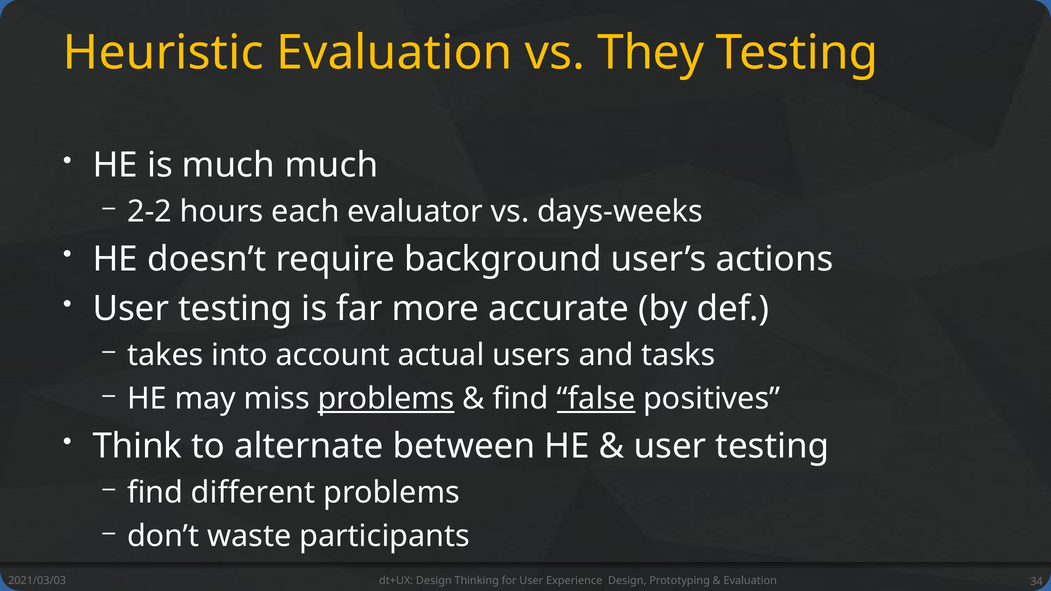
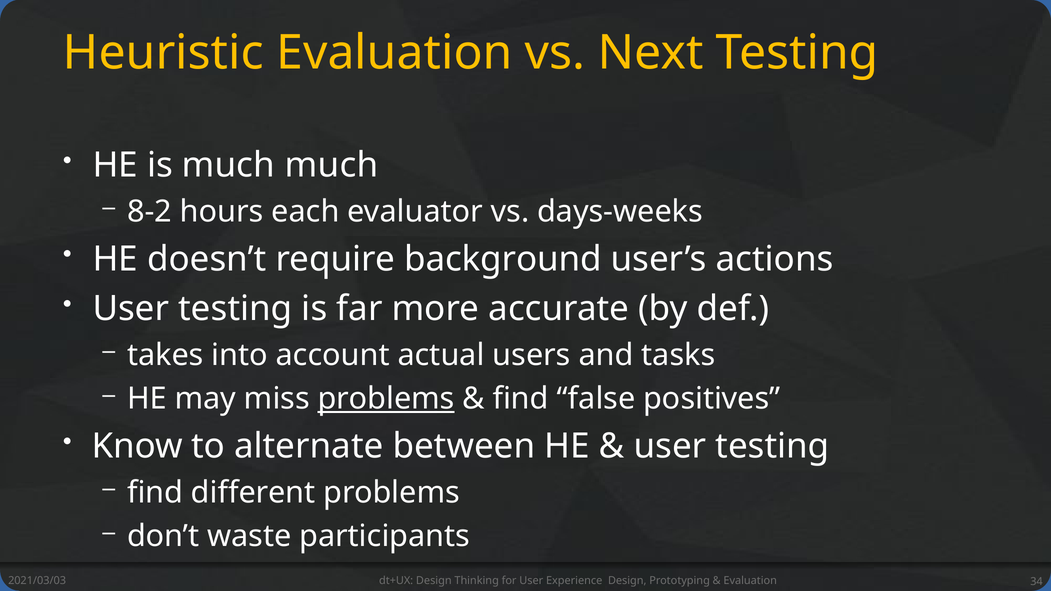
They: They -> Next
2-2: 2-2 -> 8-2
false underline: present -> none
Think: Think -> Know
